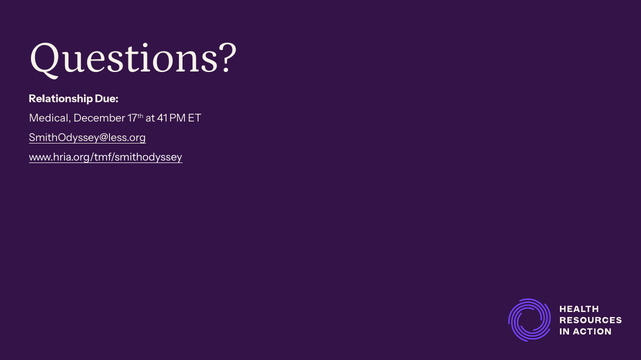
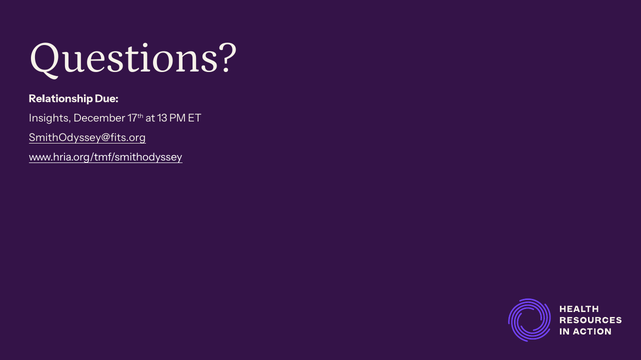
Medical: Medical -> Insights
41: 41 -> 13
SmithOdyssey@less.org: SmithOdyssey@less.org -> SmithOdyssey@fits.org
